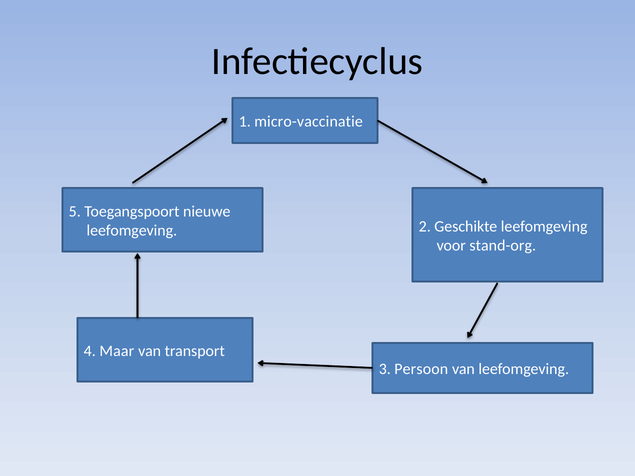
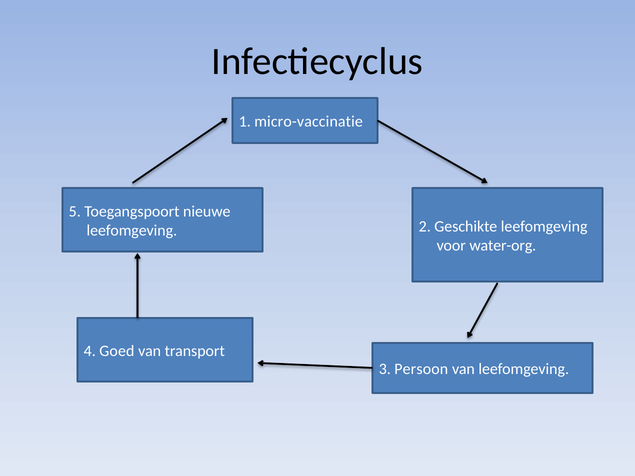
stand-org: stand-org -> water-org
Maar: Maar -> Goed
